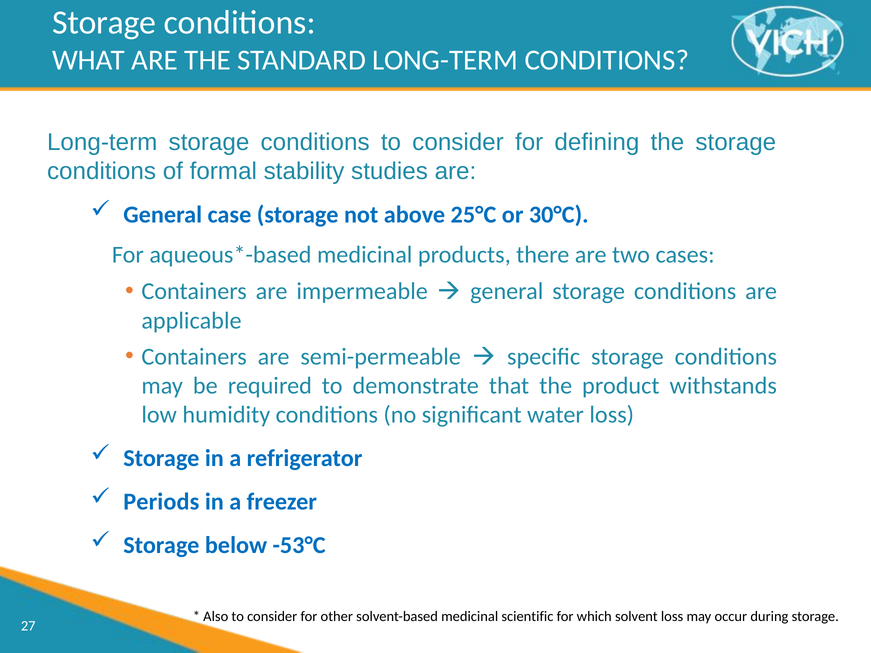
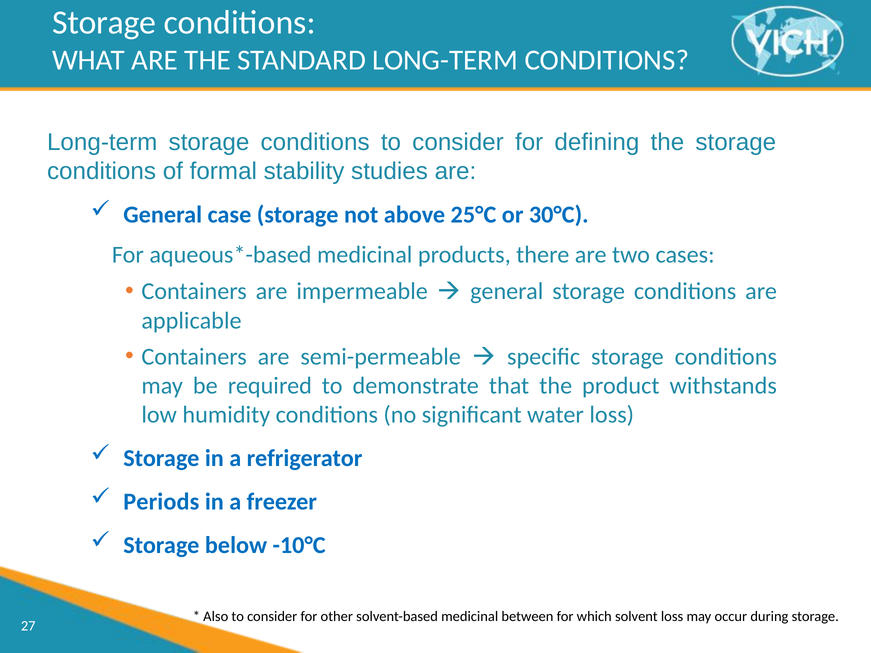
-53°C: -53°C -> -10°C
scientific: scientific -> between
